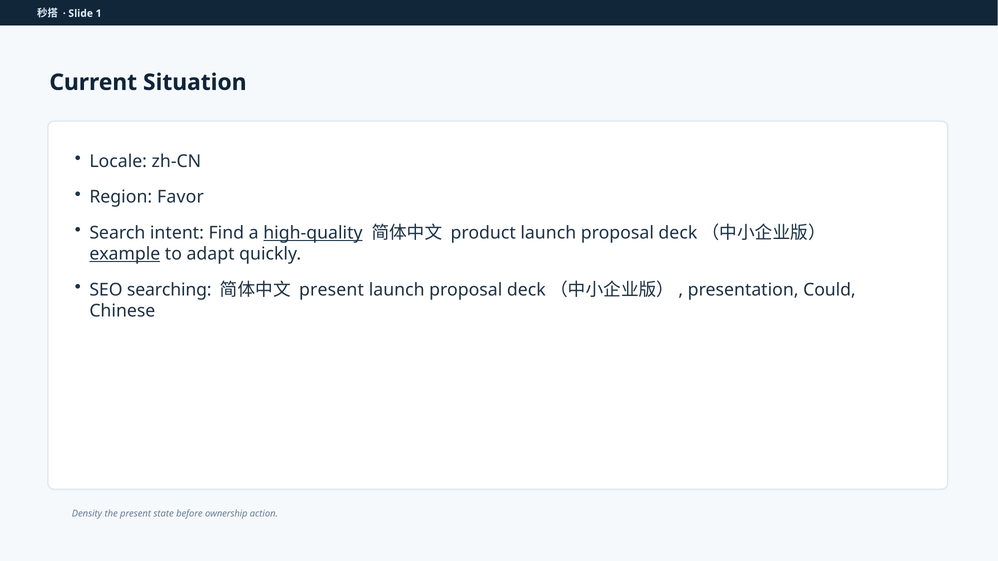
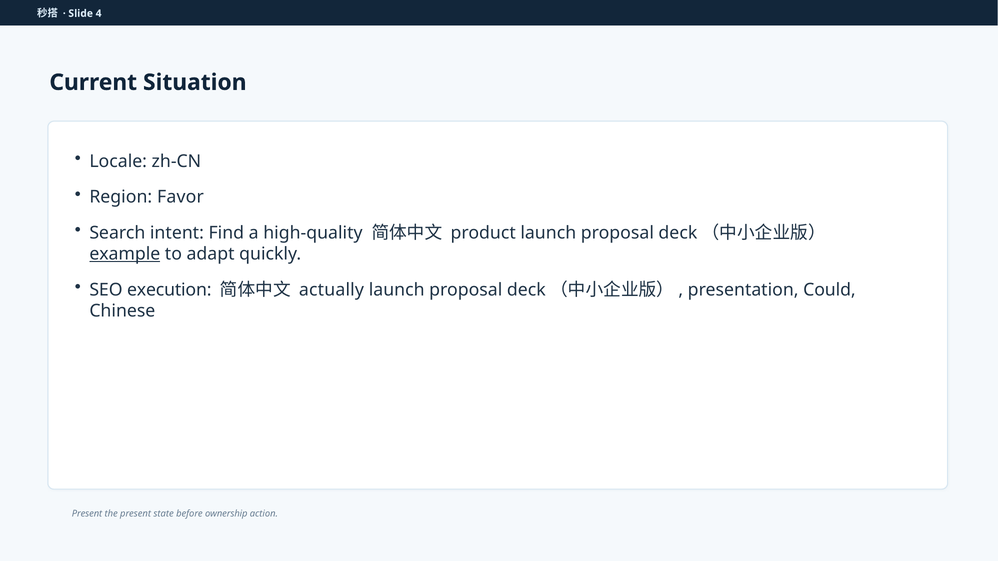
1: 1 -> 4
high-quality underline: present -> none
searching: searching -> execution
present at (331, 290): present -> actually
Density at (87, 514): Density -> Present
